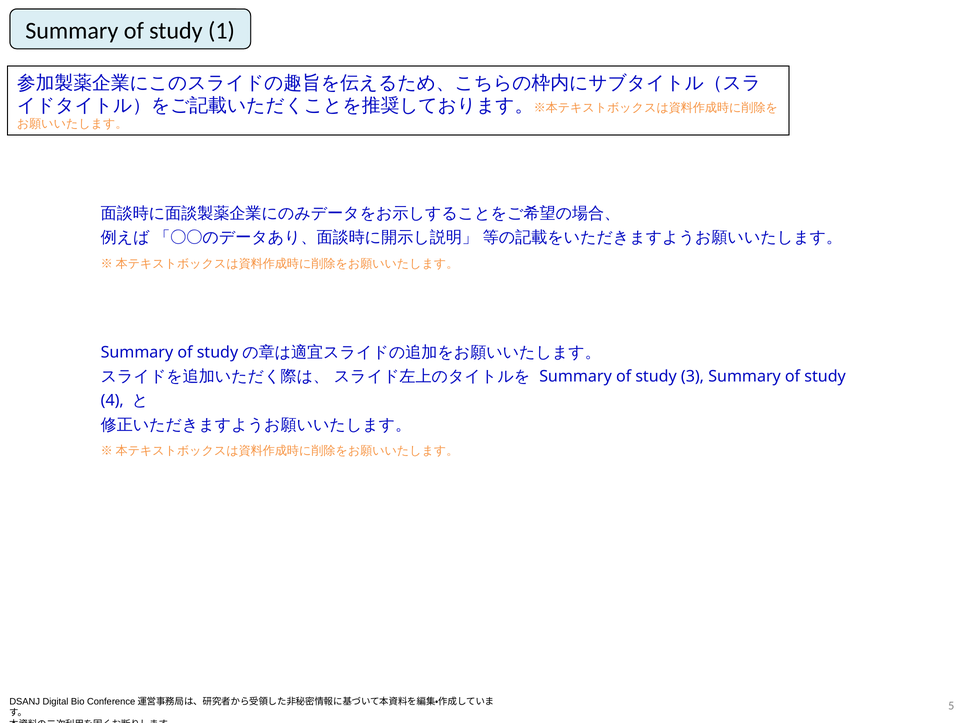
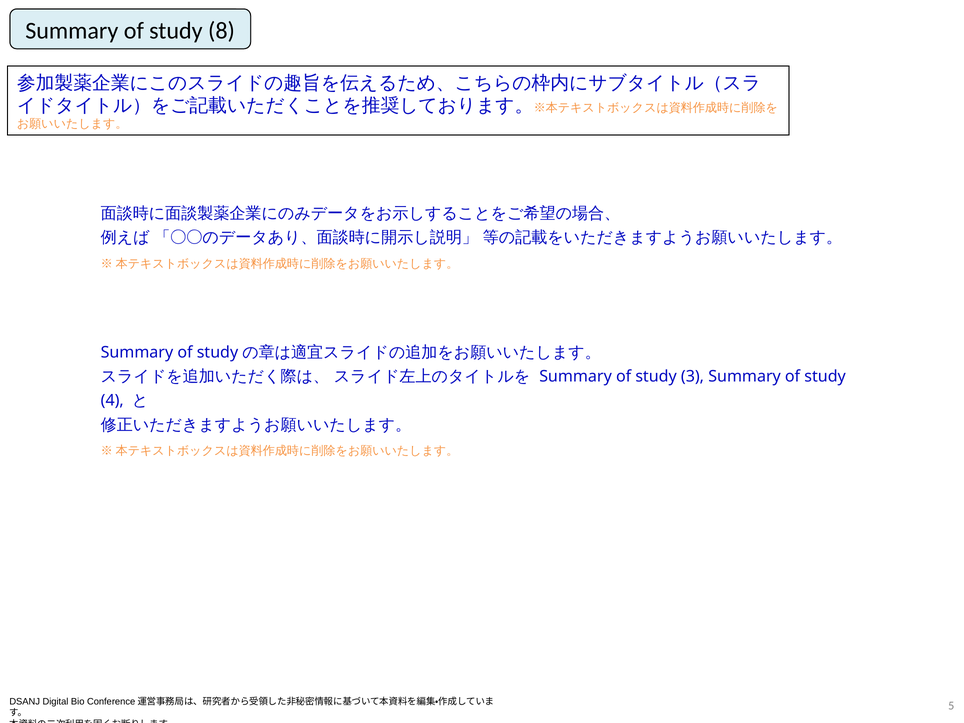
1: 1 -> 8
